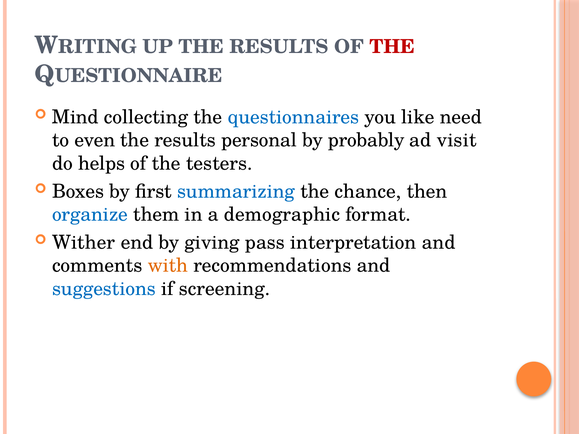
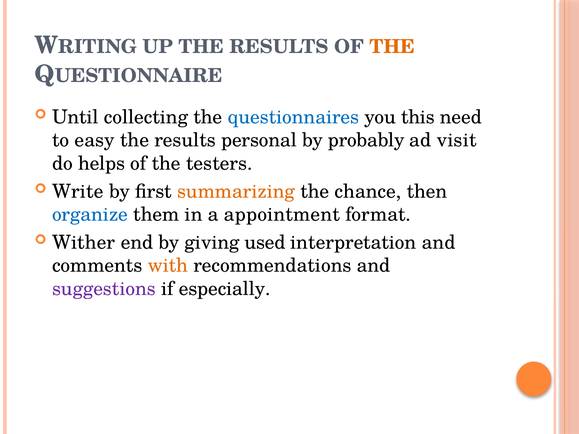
THE at (392, 47) colour: red -> orange
Mind: Mind -> Until
like: like -> this
even: even -> easy
Boxes: Boxes -> Write
summarizing colour: blue -> orange
demographic: demographic -> appointment
pass: pass -> used
suggestions colour: blue -> purple
screening: screening -> especially
